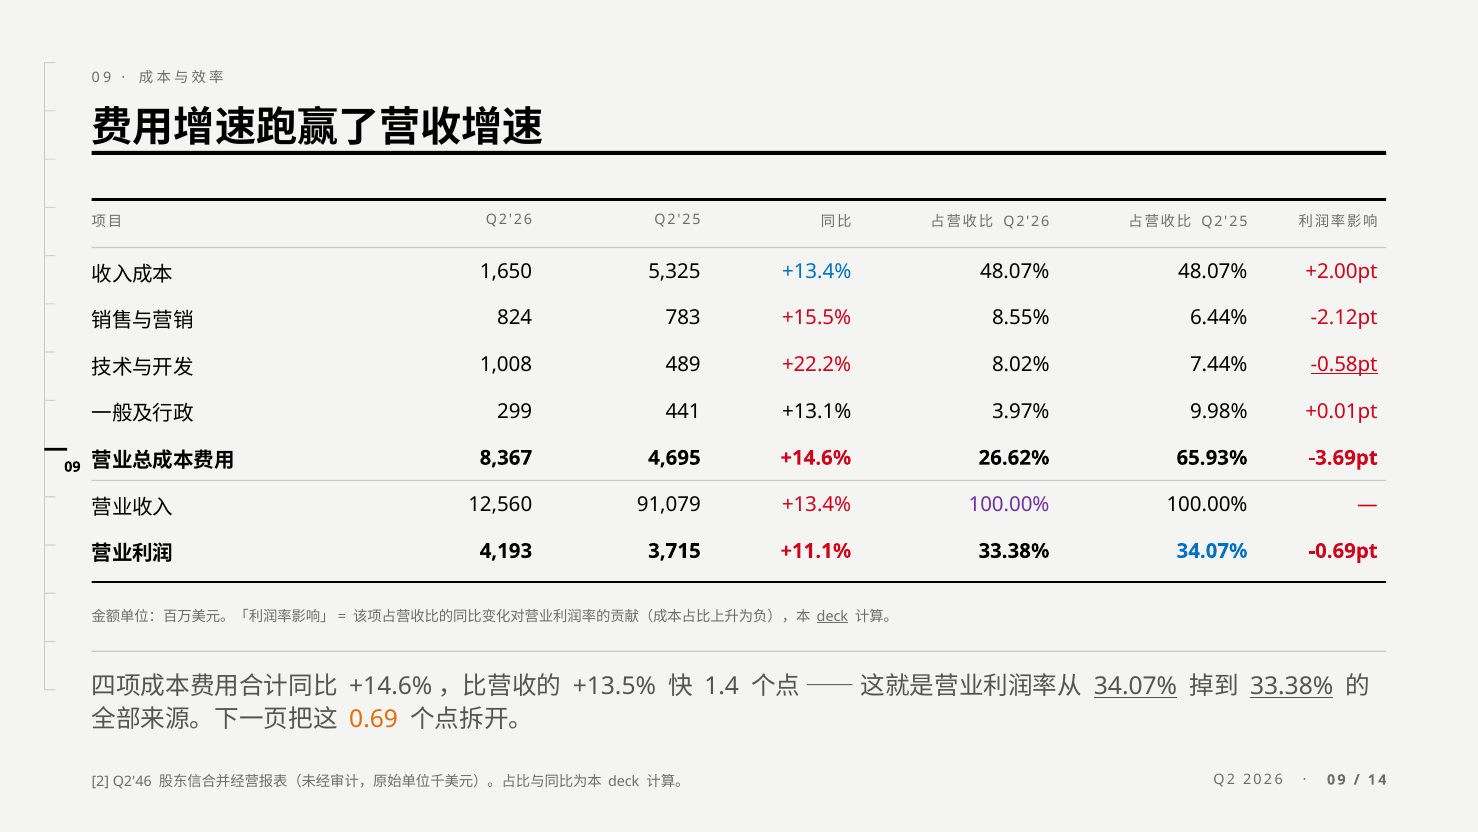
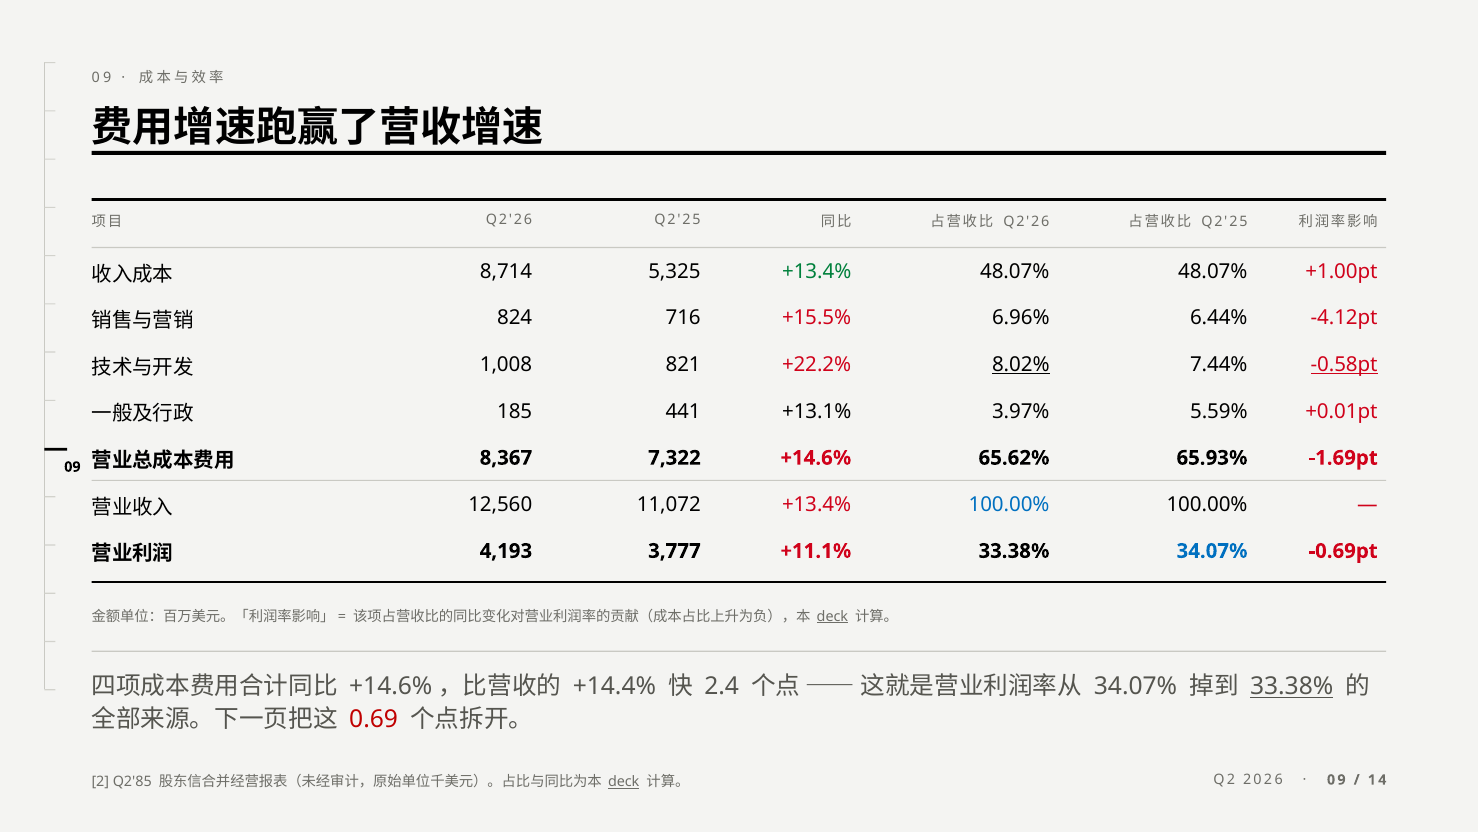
1,650: 1,650 -> 8,714
+13.4% at (817, 271) colour: blue -> green
+2.00pt: +2.00pt -> +1.00pt
783: 783 -> 716
8.55%: 8.55% -> 6.96%
-2.12pt: -2.12pt -> -4.12pt
489: 489 -> 821
8.02% underline: none -> present
299: 299 -> 185
9.98%: 9.98% -> 5.59%
4,695: 4,695 -> 7,322
26.62%: 26.62% -> 65.62%
-3.69pt: -3.69pt -> -1.69pt
91,079: 91,079 -> 11,072
100.00% at (1009, 504) colour: purple -> blue
3,715: 3,715 -> 3,777
+13.5%: +13.5% -> +14.4%
1.4: 1.4 -> 2.4
34.07% at (1136, 686) underline: present -> none
0.69 colour: orange -> red
Q2'46: Q2'46 -> Q2'85
deck at (624, 781) underline: none -> present
